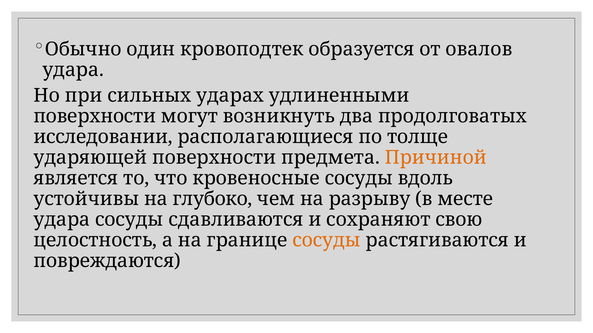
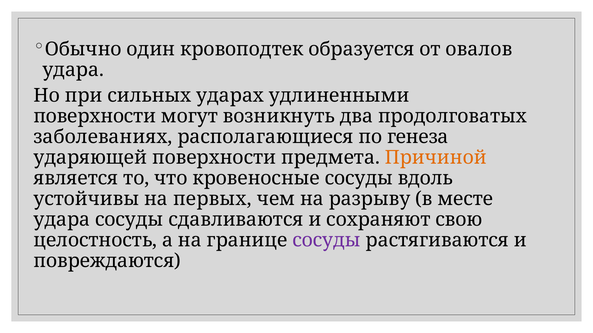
исследовании: исследовании -> заболеваниях
толще: толще -> генеза
глубоко: глубоко -> первых
сосуды at (327, 240) colour: orange -> purple
